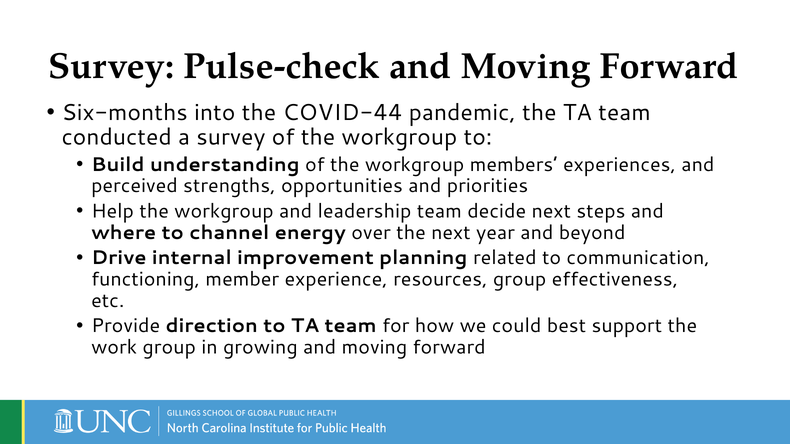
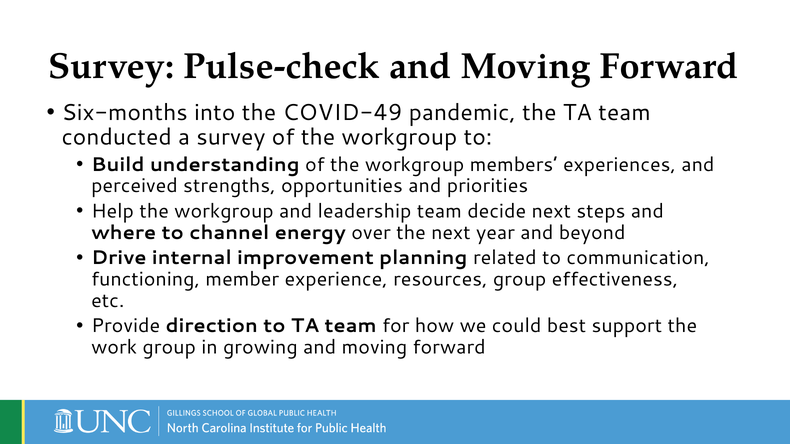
COVID-44: COVID-44 -> COVID-49
